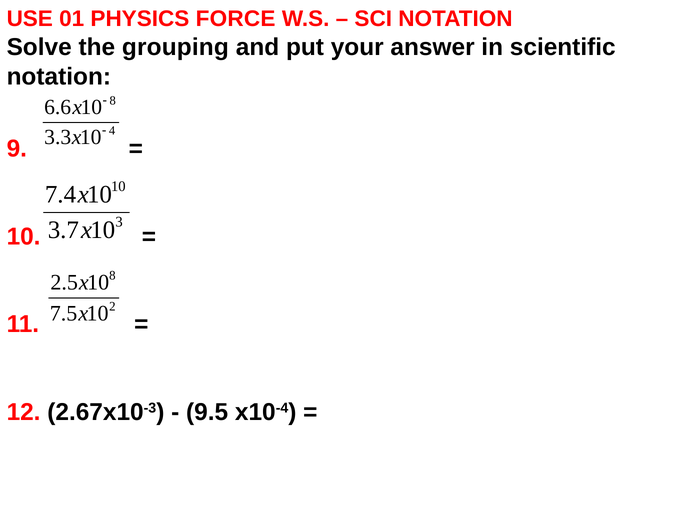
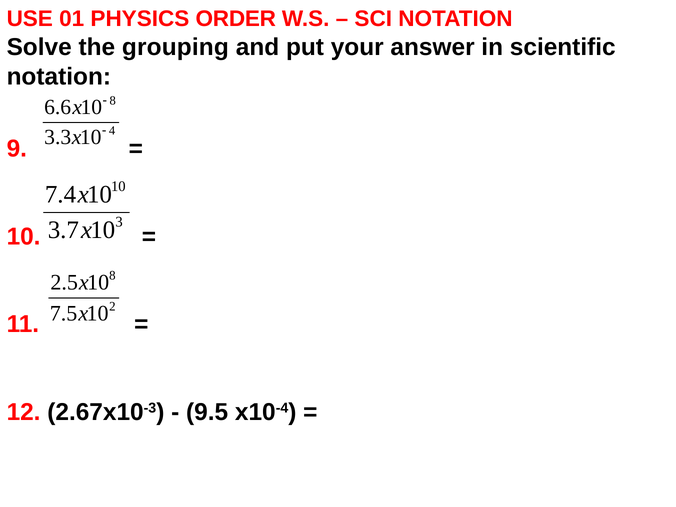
FORCE: FORCE -> ORDER
